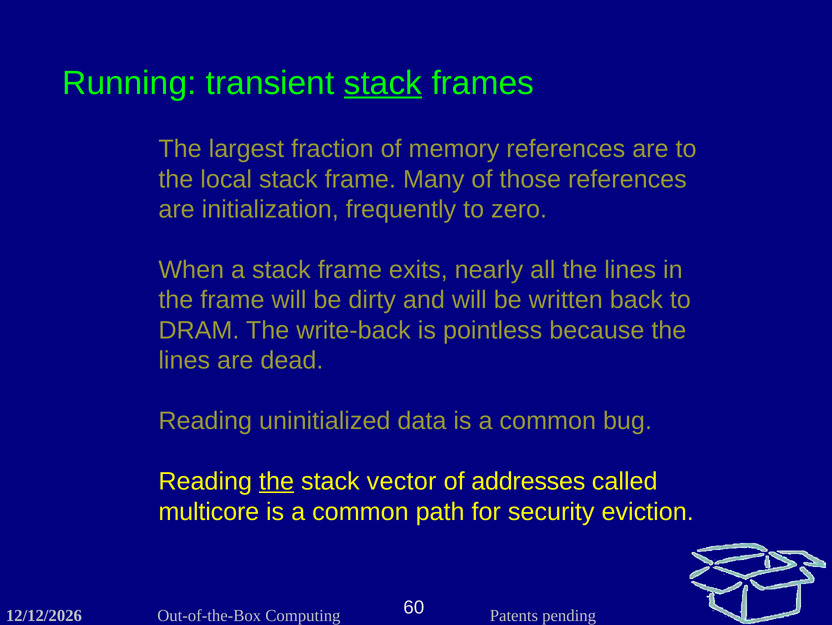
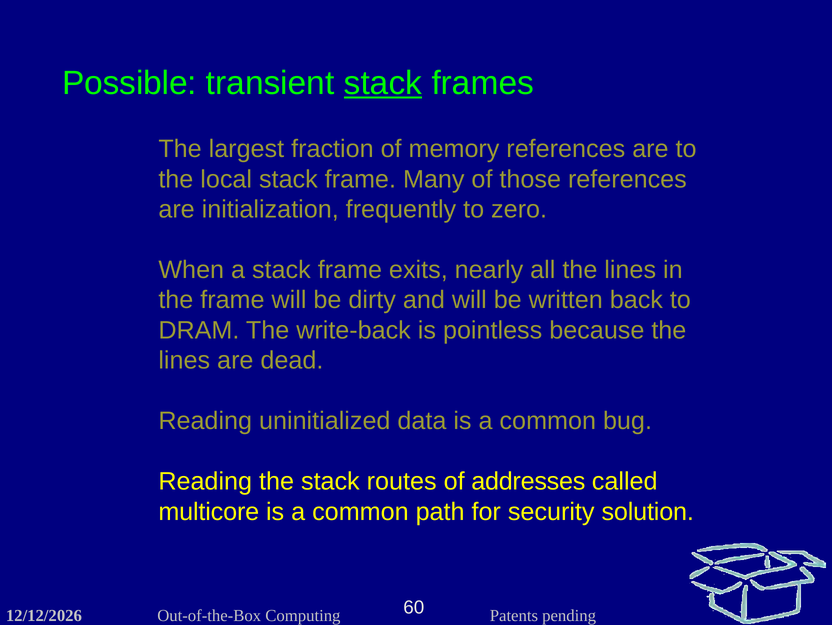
Running: Running -> Possible
the at (277, 481) underline: present -> none
vector: vector -> routes
eviction: eviction -> solution
